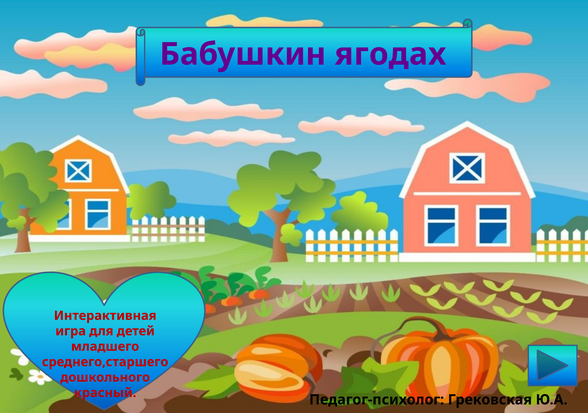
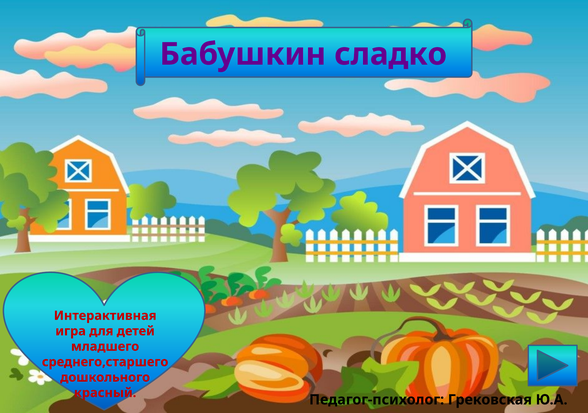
ягодах: ягодах -> сладко
